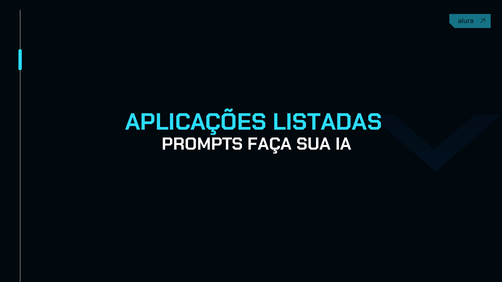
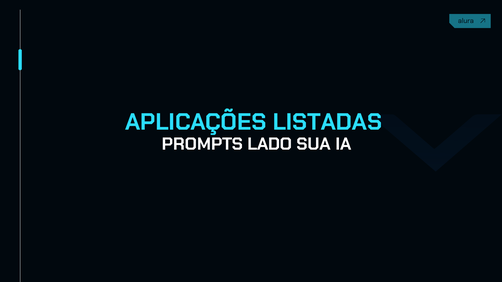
FAÇA: FAÇA -> LADO
